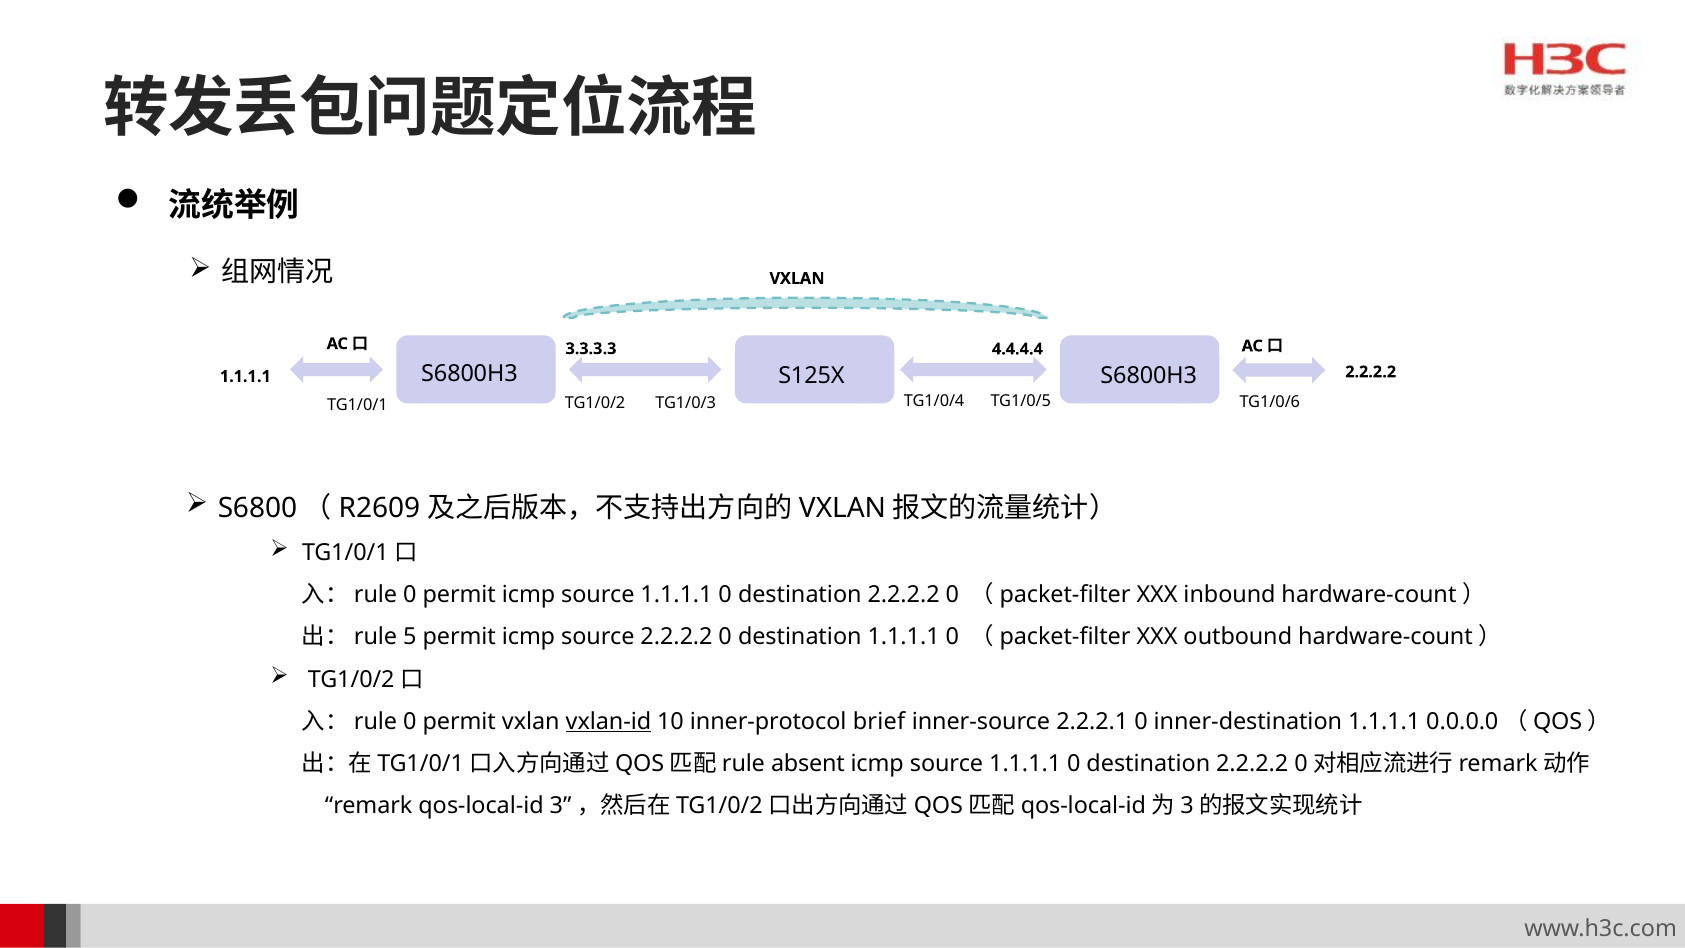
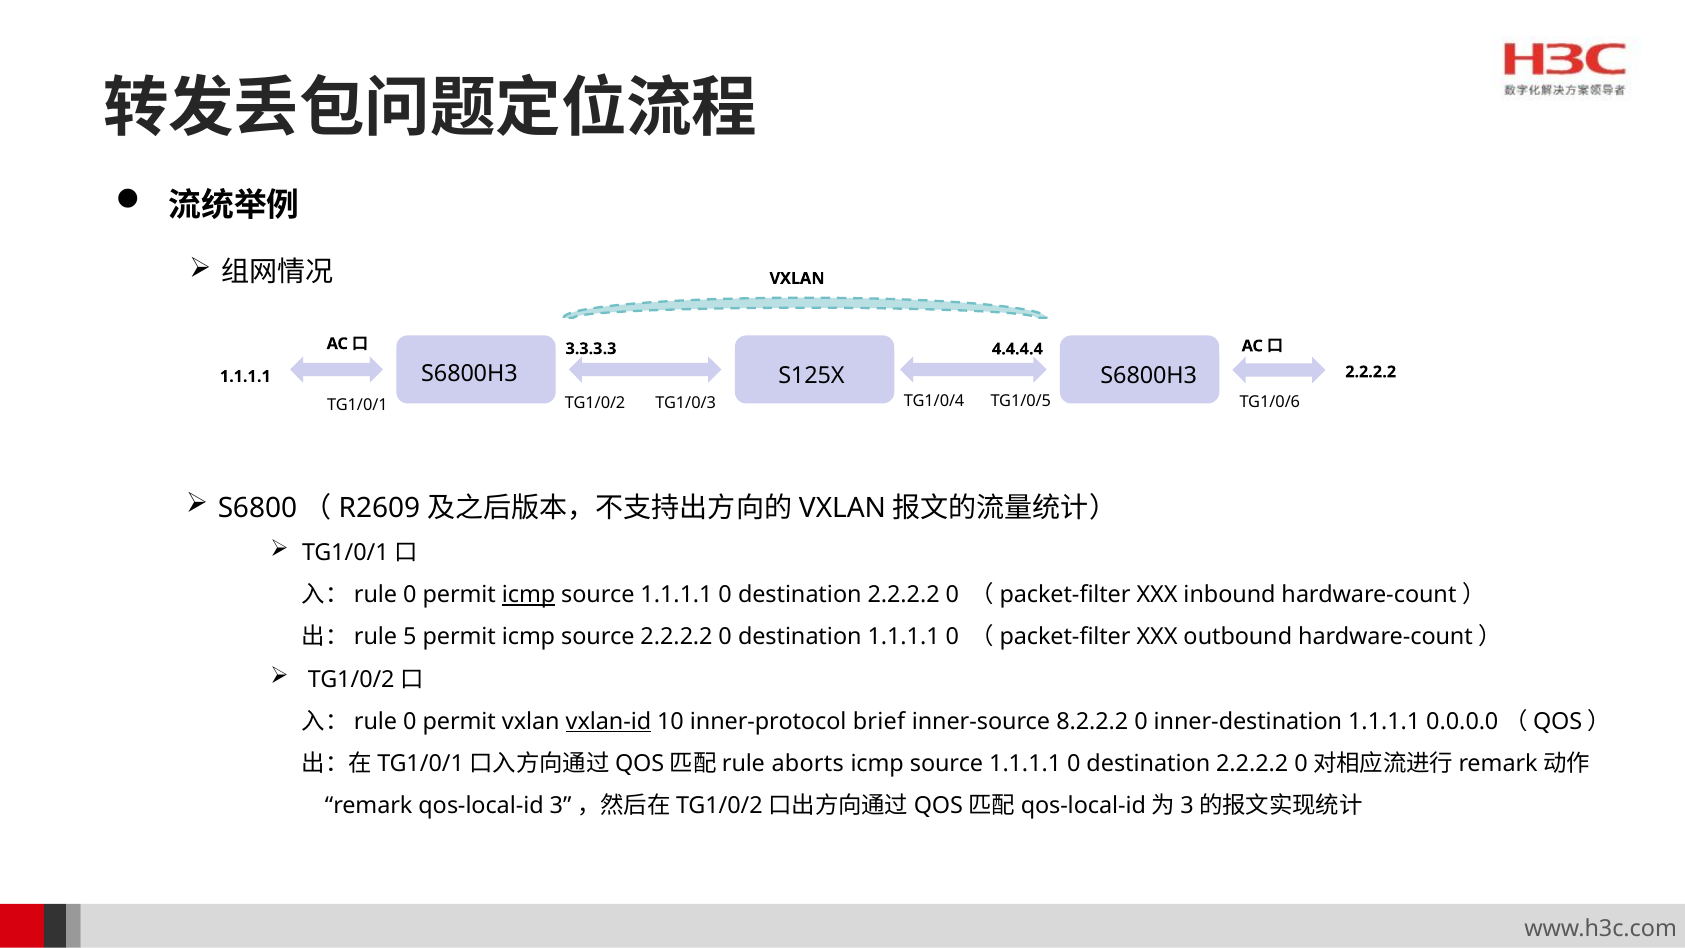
icmp at (529, 595) underline: none -> present
2.2.2.1: 2.2.2.1 -> 8.2.2.2
absent: absent -> aborts
